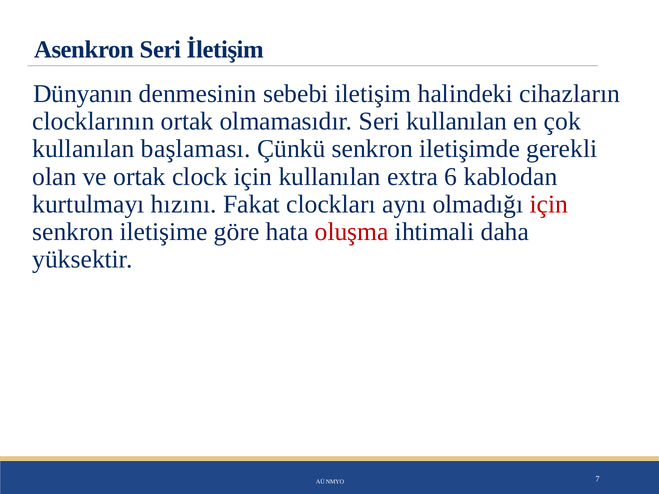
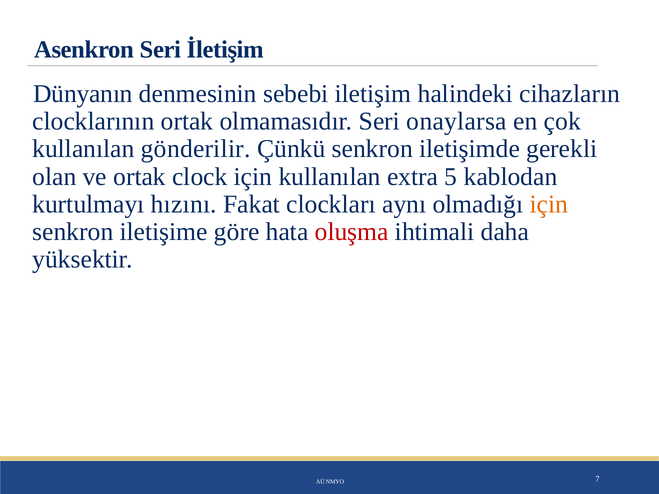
Seri kullanılan: kullanılan -> onaylarsa
başlaması: başlaması -> gönderilir
6: 6 -> 5
için at (549, 204) colour: red -> orange
